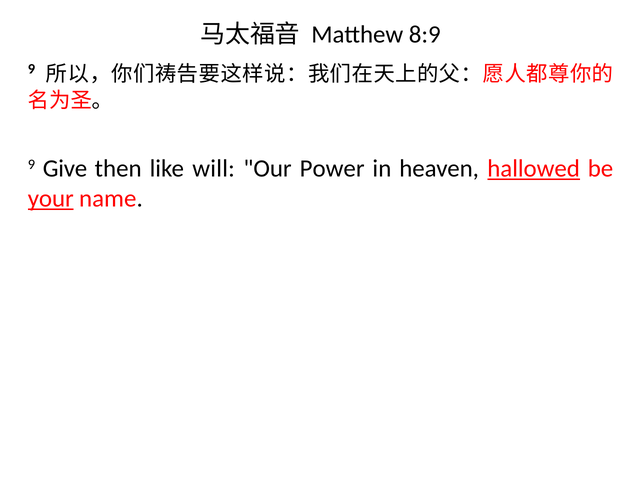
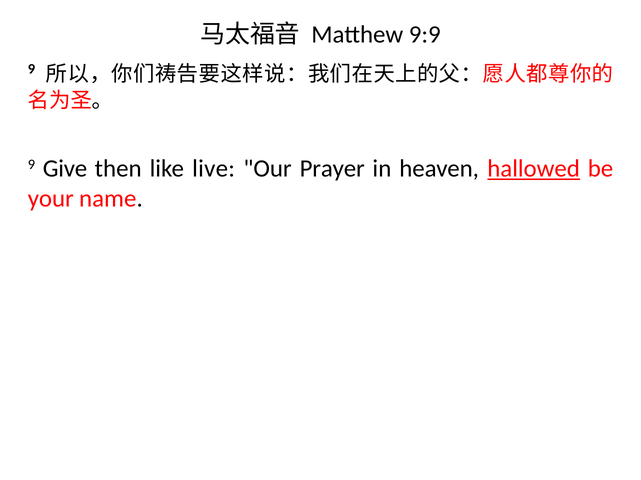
8:9: 8:9 -> 9:9
will: will -> live
Power: Power -> Prayer
your underline: present -> none
